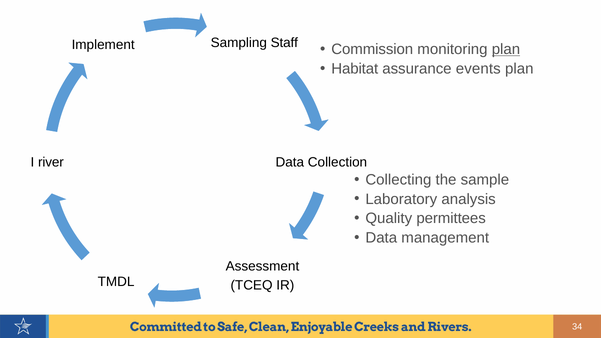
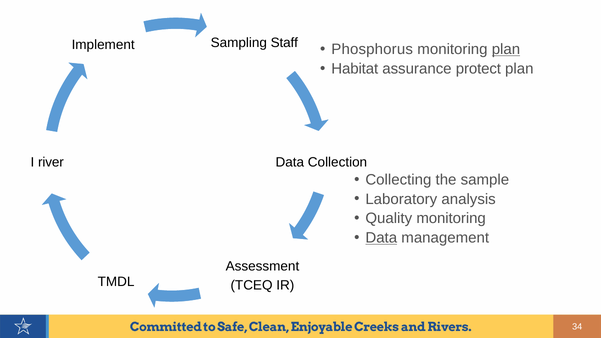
Commission: Commission -> Phosphorus
events: events -> protect
Quality permittees: permittees -> monitoring
Data at (381, 238) underline: none -> present
